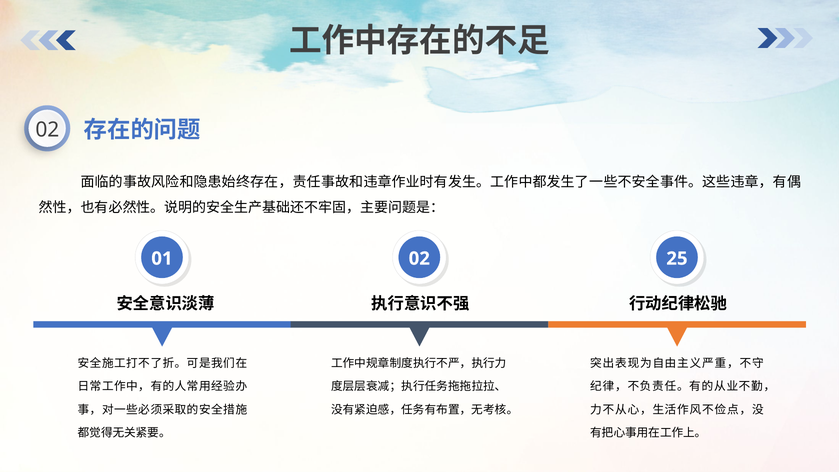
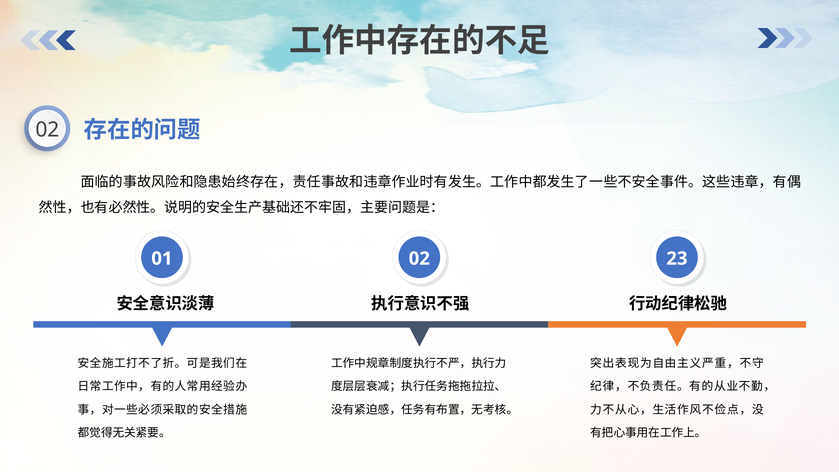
25: 25 -> 23
